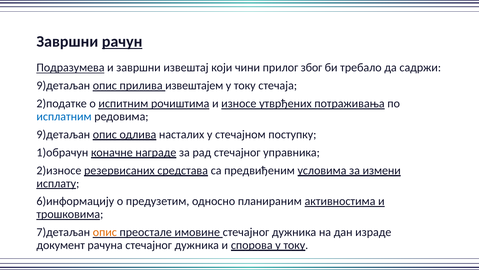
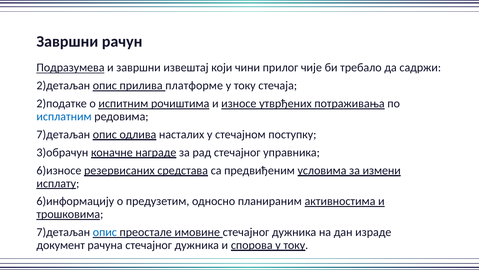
рачун underline: present -> none
због: због -> чије
9)детаљан at (63, 85): 9)детаљан -> 2)детаљан
извештајем: извештајем -> платформе
9)детаљан at (63, 134): 9)детаљан -> 7)детаљан
1)обрачун: 1)обрачун -> 3)обрачун
2)износе: 2)износе -> 6)износе
опис at (105, 232) colour: orange -> blue
